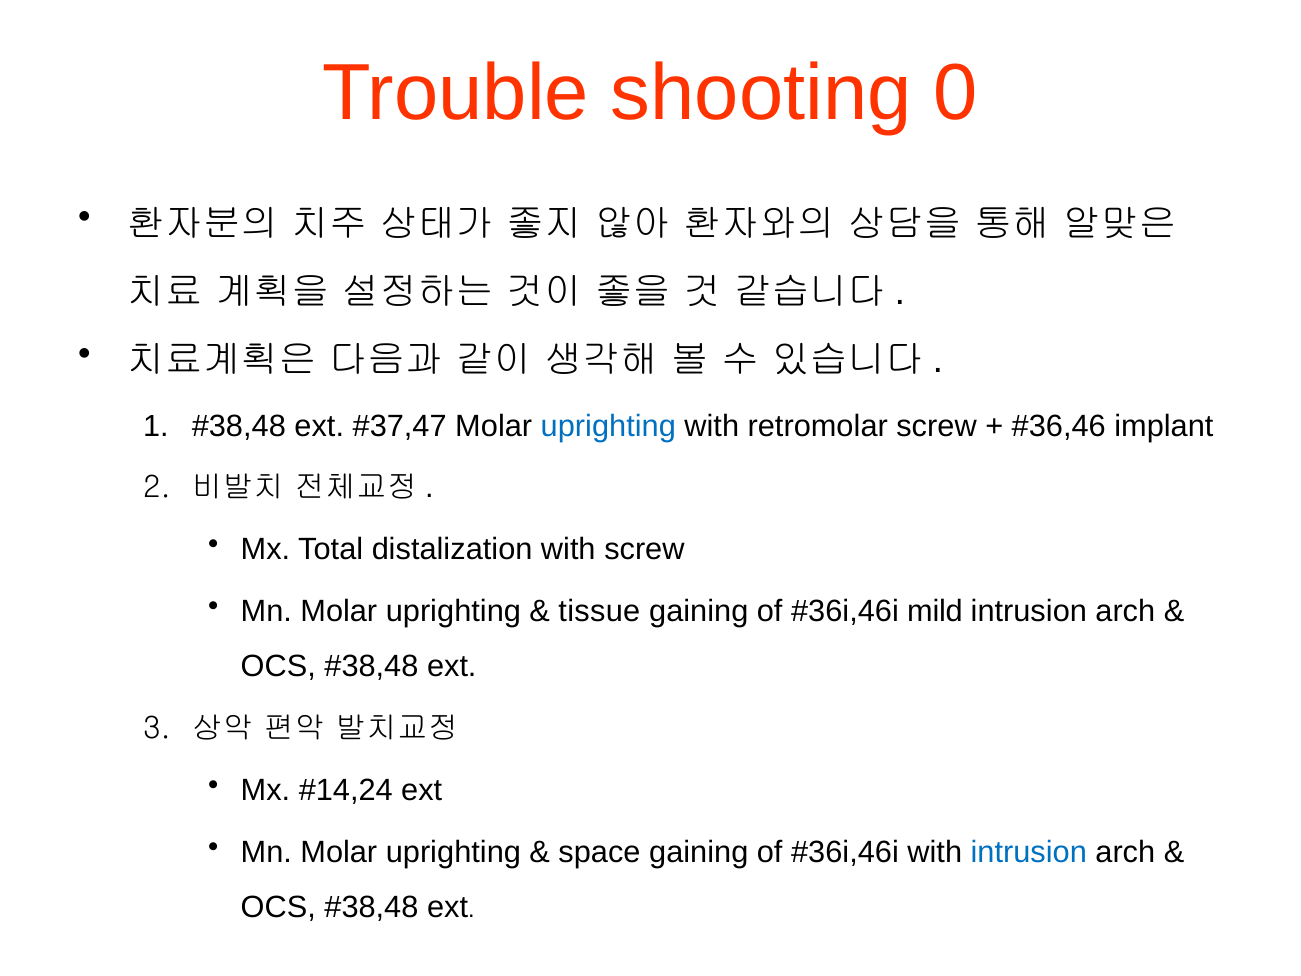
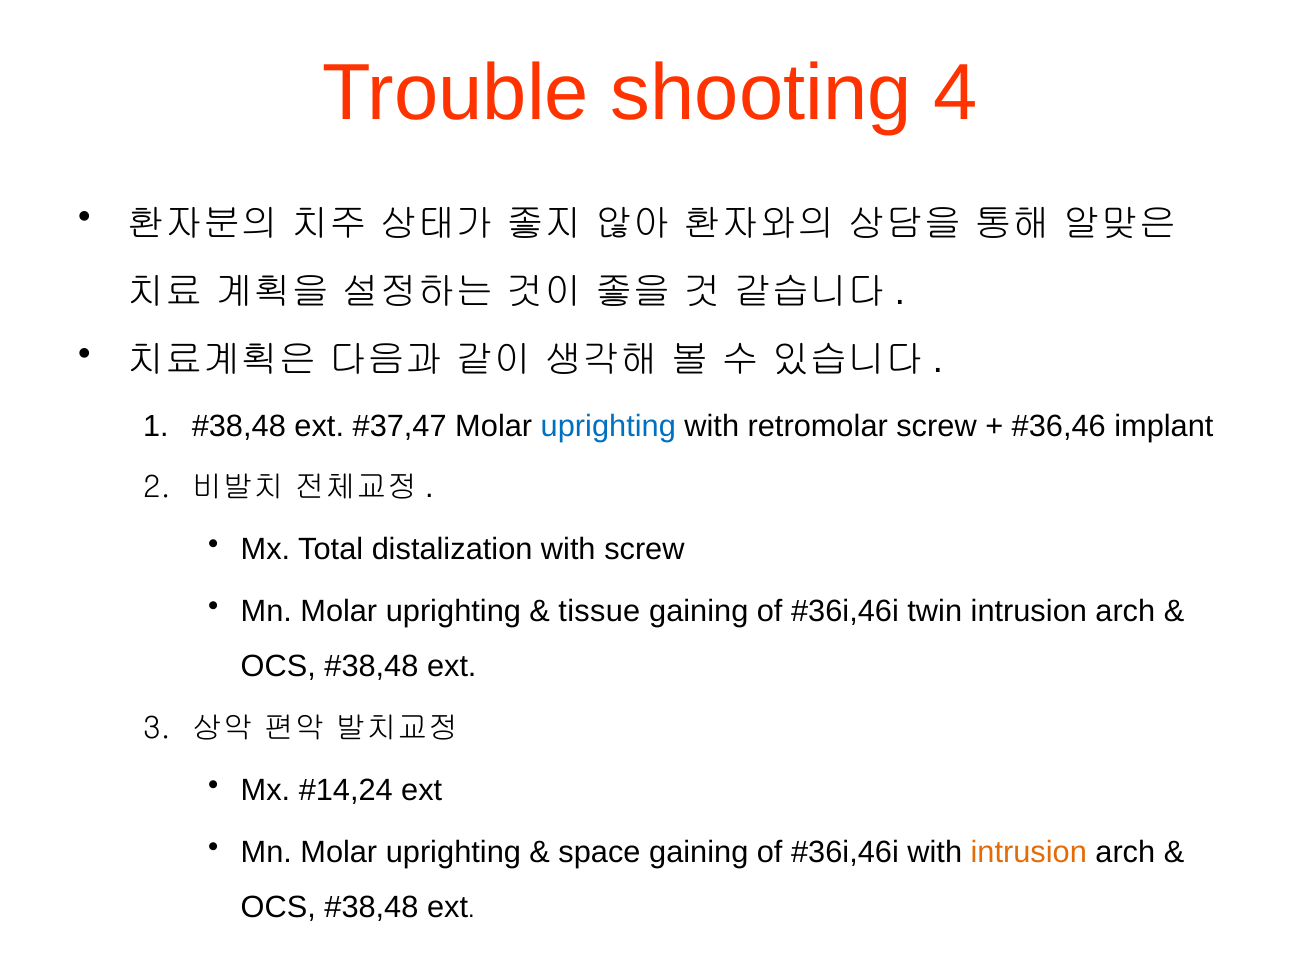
0: 0 -> 4
mild: mild -> twin
intrusion at (1029, 852) colour: blue -> orange
